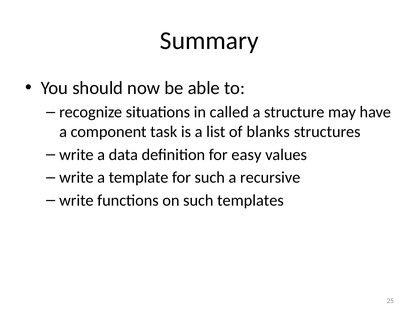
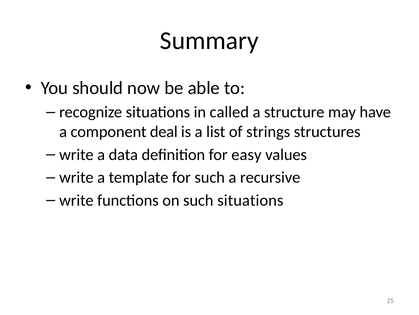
task: task -> deal
blanks: blanks -> strings
such templates: templates -> situations
